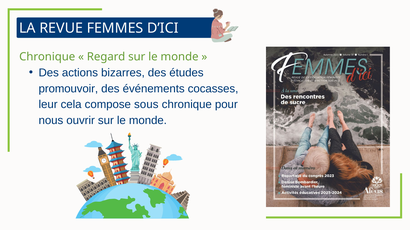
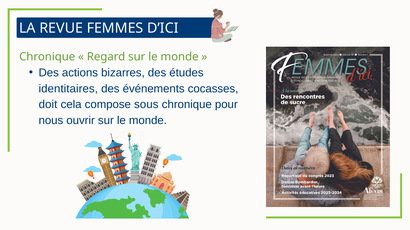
promouvoir: promouvoir -> identitaires
leur: leur -> doit
